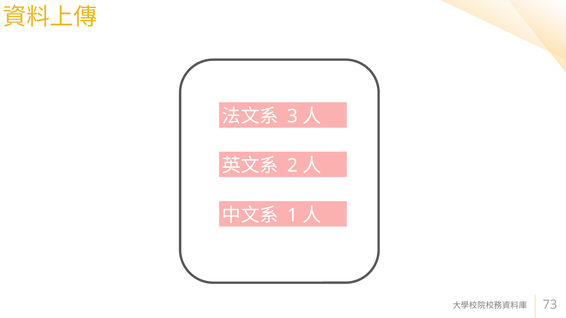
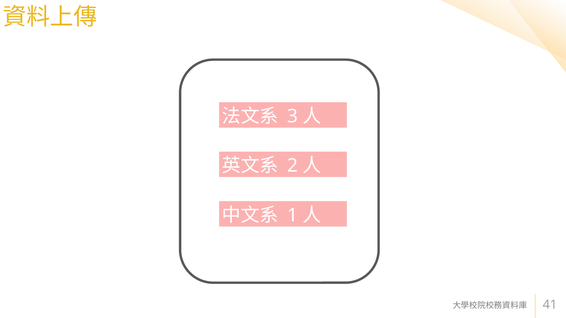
73: 73 -> 41
